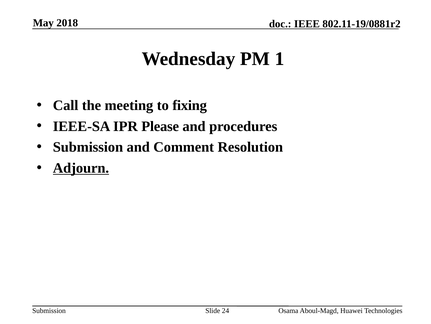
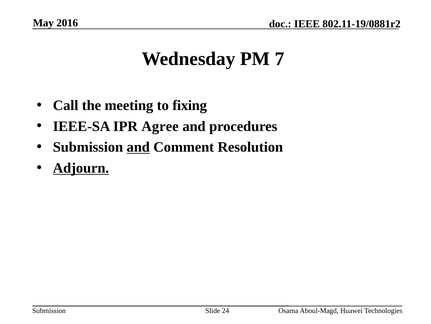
2018: 2018 -> 2016
1: 1 -> 7
Please: Please -> Agree
and at (138, 147) underline: none -> present
